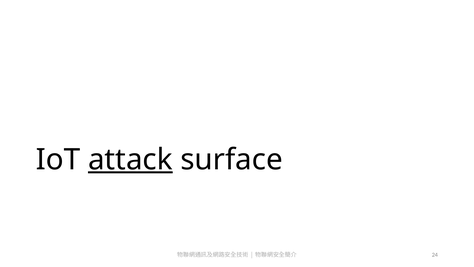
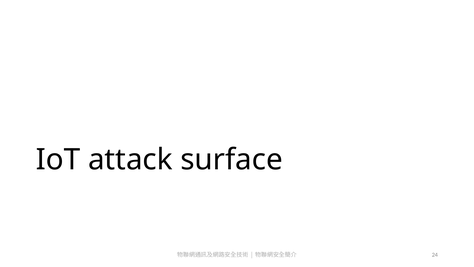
attack underline: present -> none
